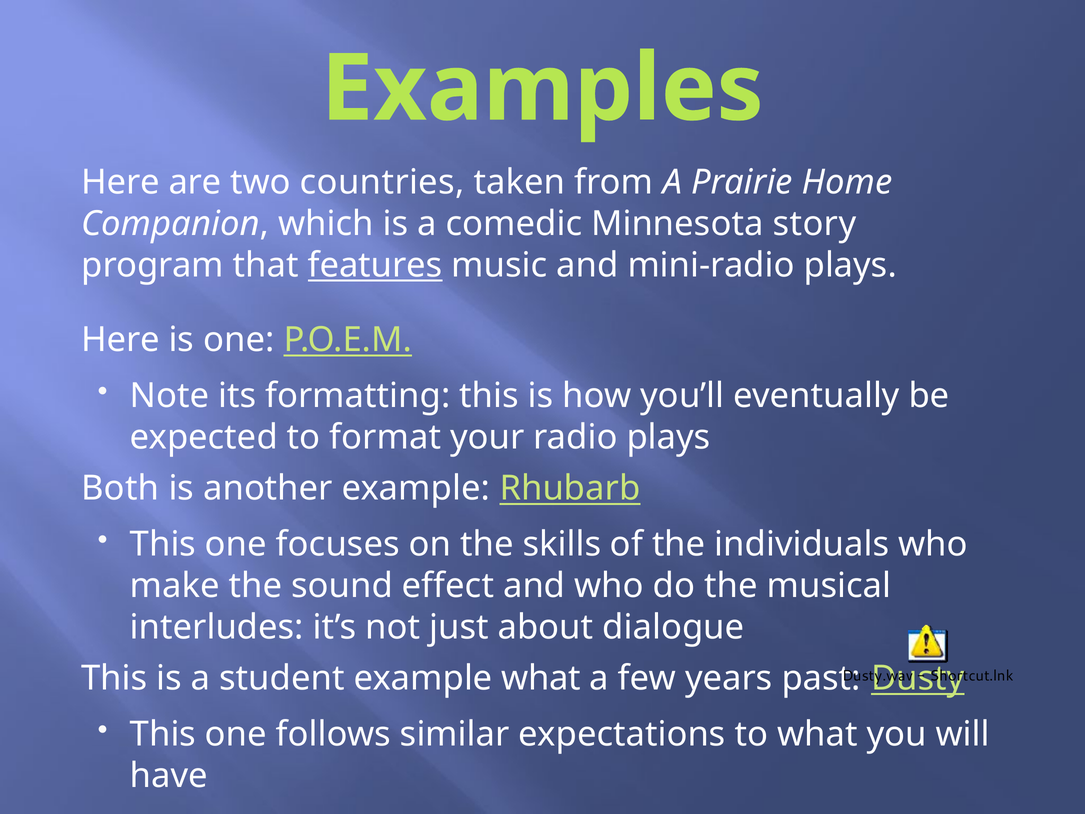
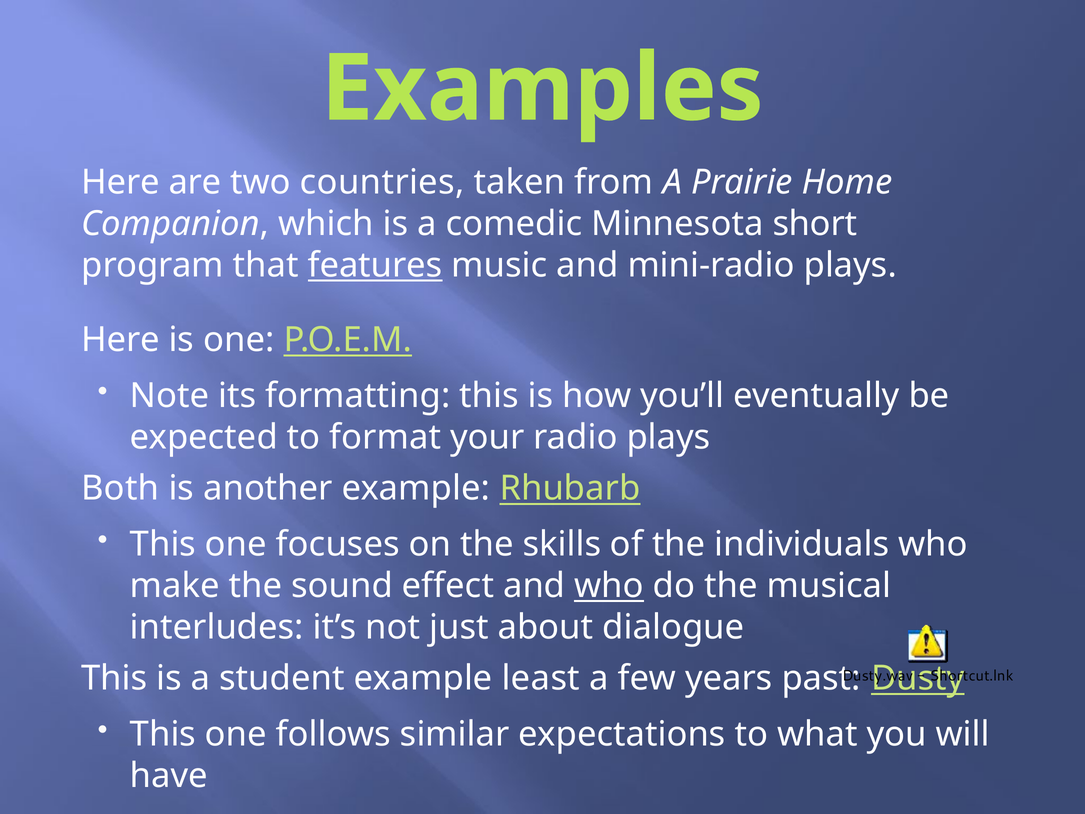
story: story -> short
who at (609, 586) underline: none -> present
example what: what -> least
